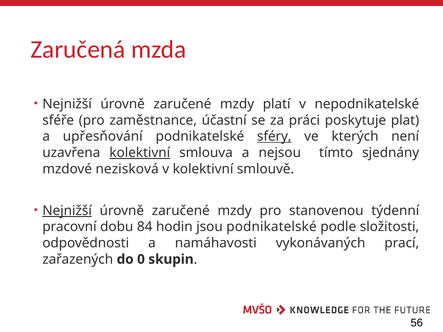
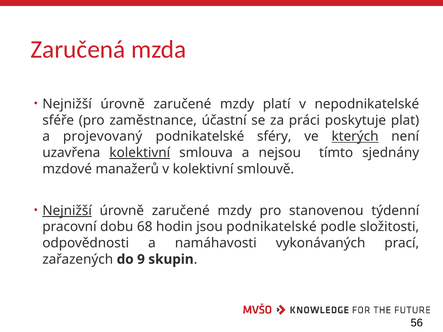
upřesňování: upřesňování -> projevovaný
sféry underline: present -> none
kterých underline: none -> present
nezisková: nezisková -> manažerů
84: 84 -> 68
0: 0 -> 9
